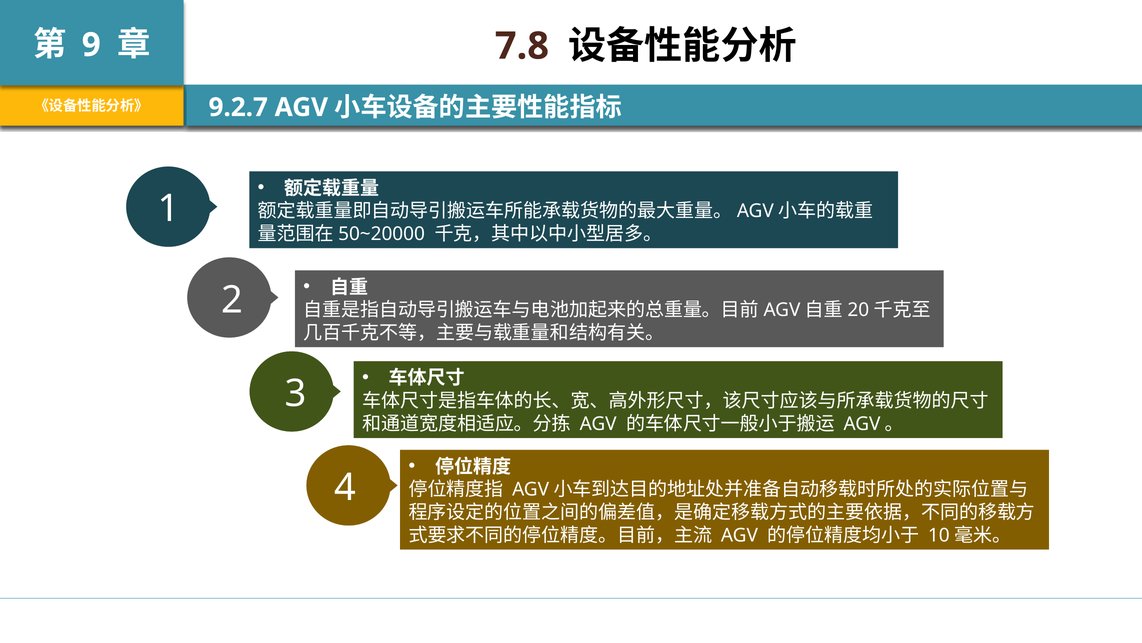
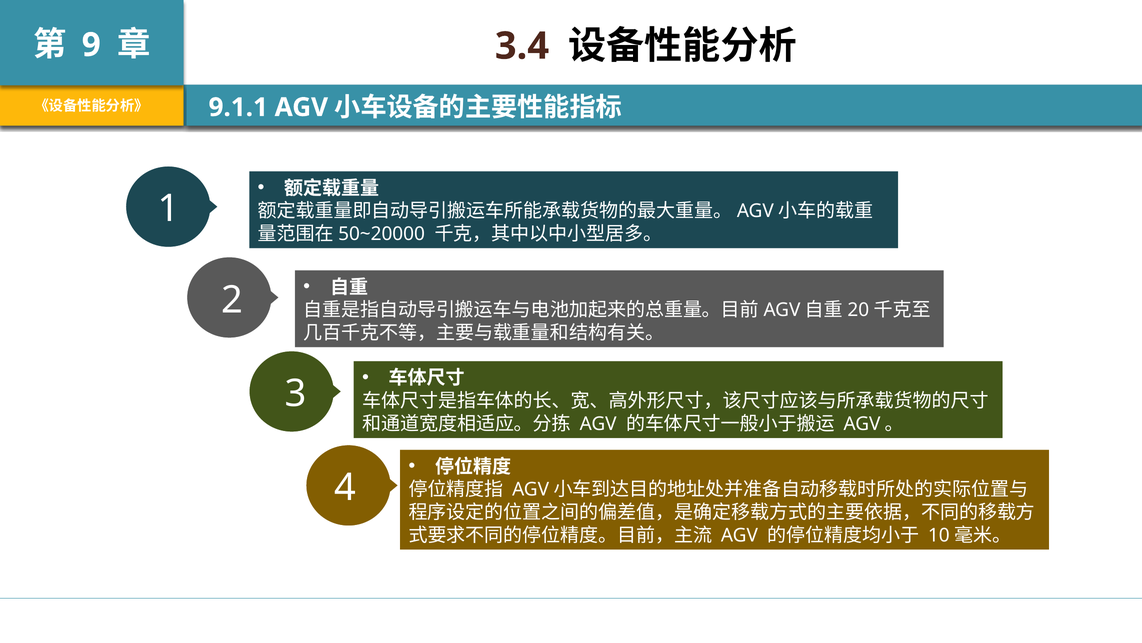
7.8: 7.8 -> 3.4
9.2.7: 9.2.7 -> 9.1.1
